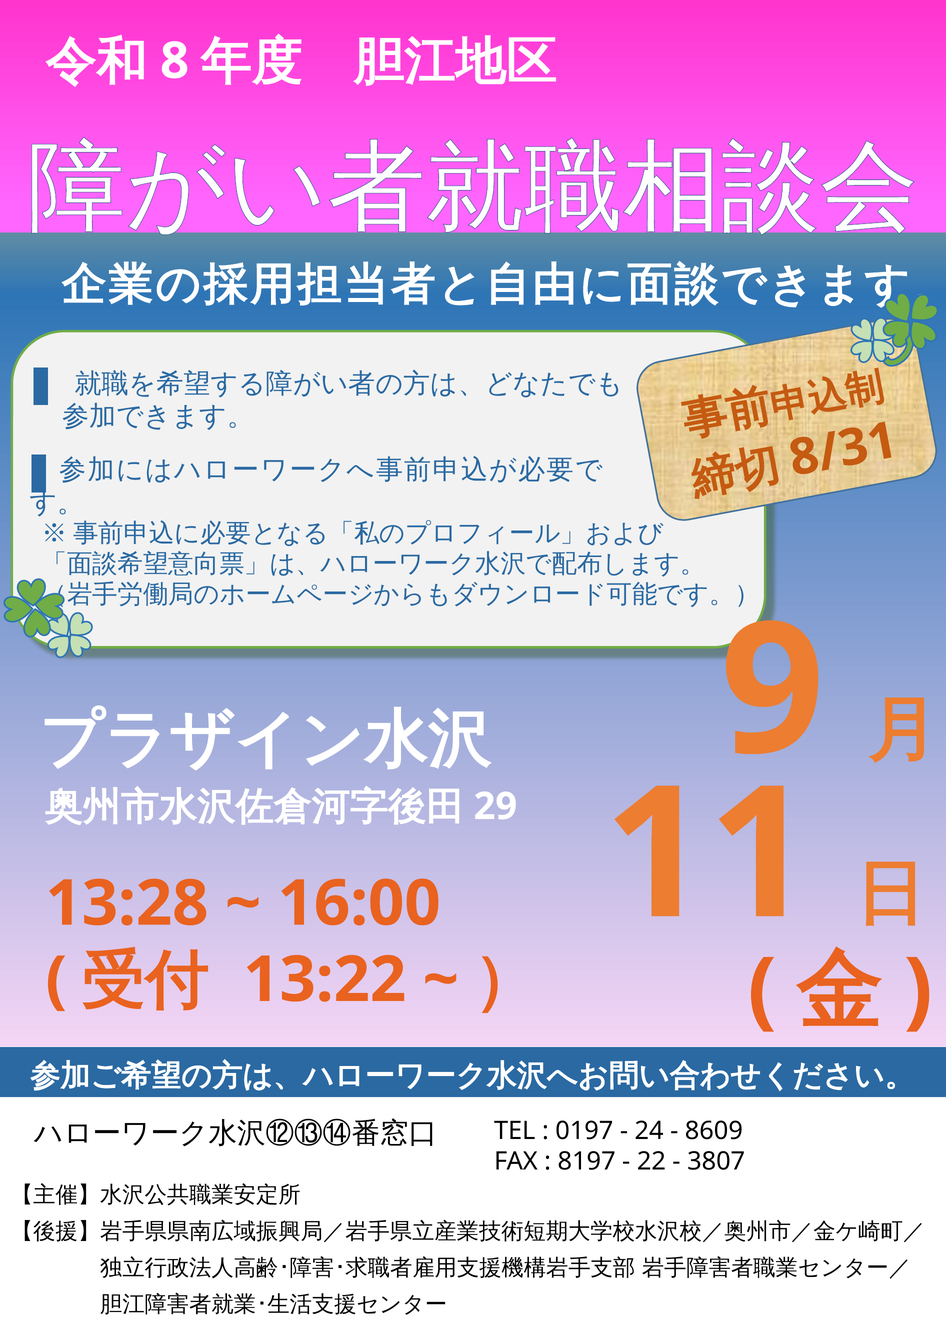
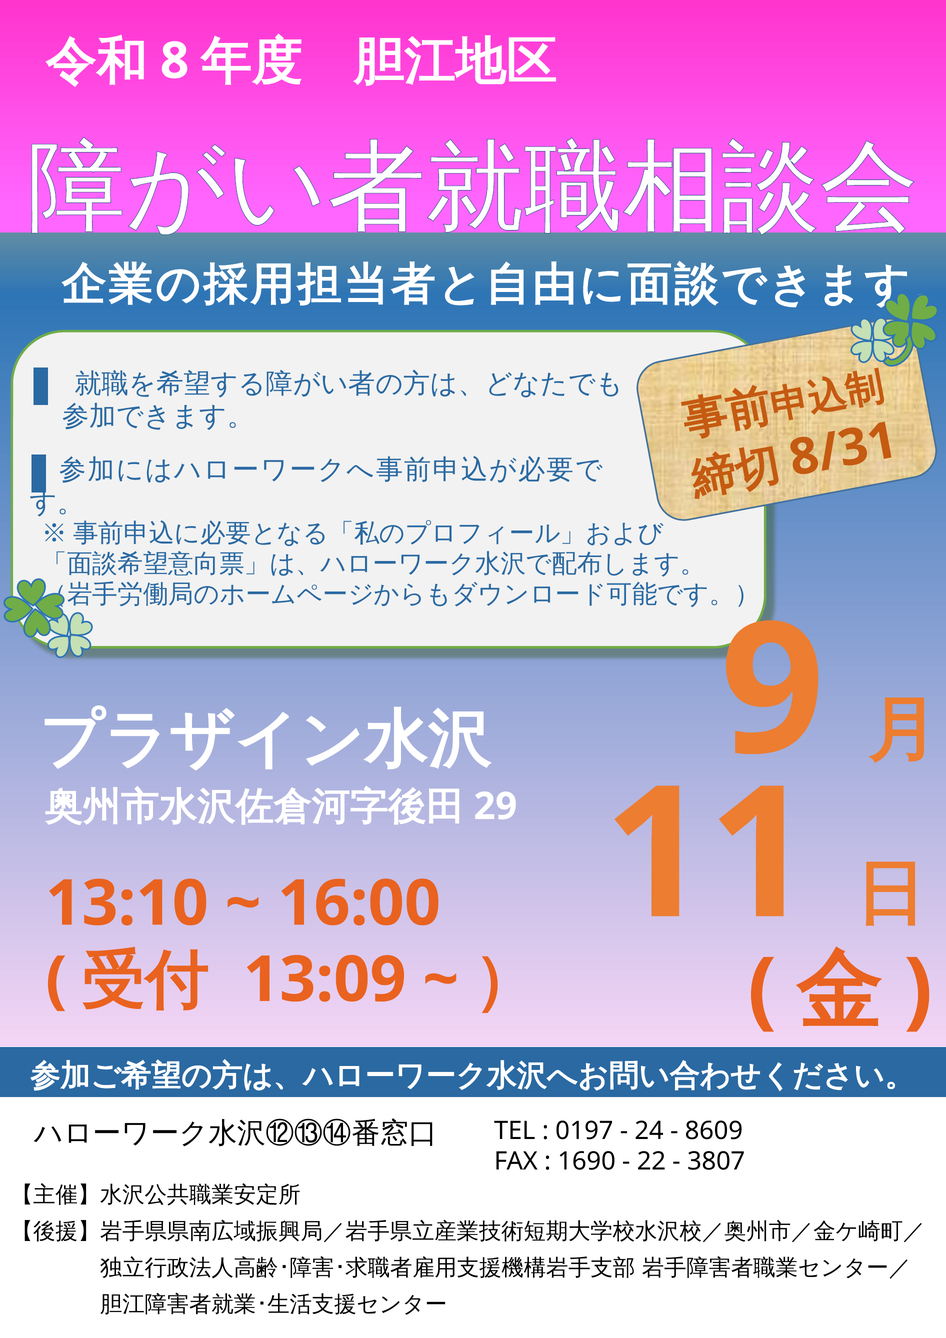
13:28: 13:28 -> 13:10
13:22: 13:22 -> 13:09
8197: 8197 -> 1690
